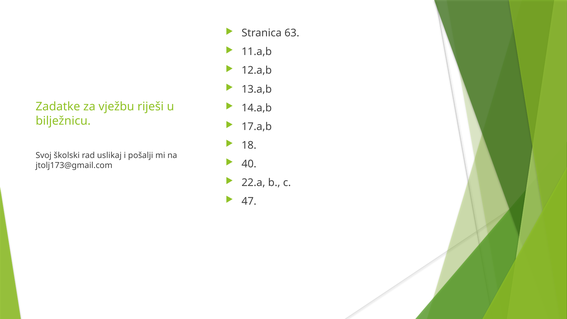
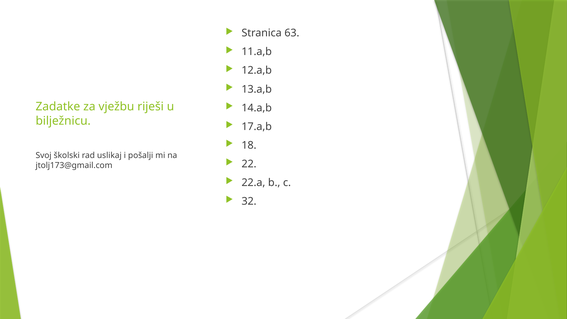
40: 40 -> 22
47: 47 -> 32
